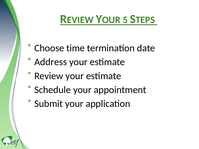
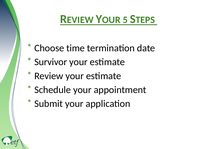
Address: Address -> Survivor
